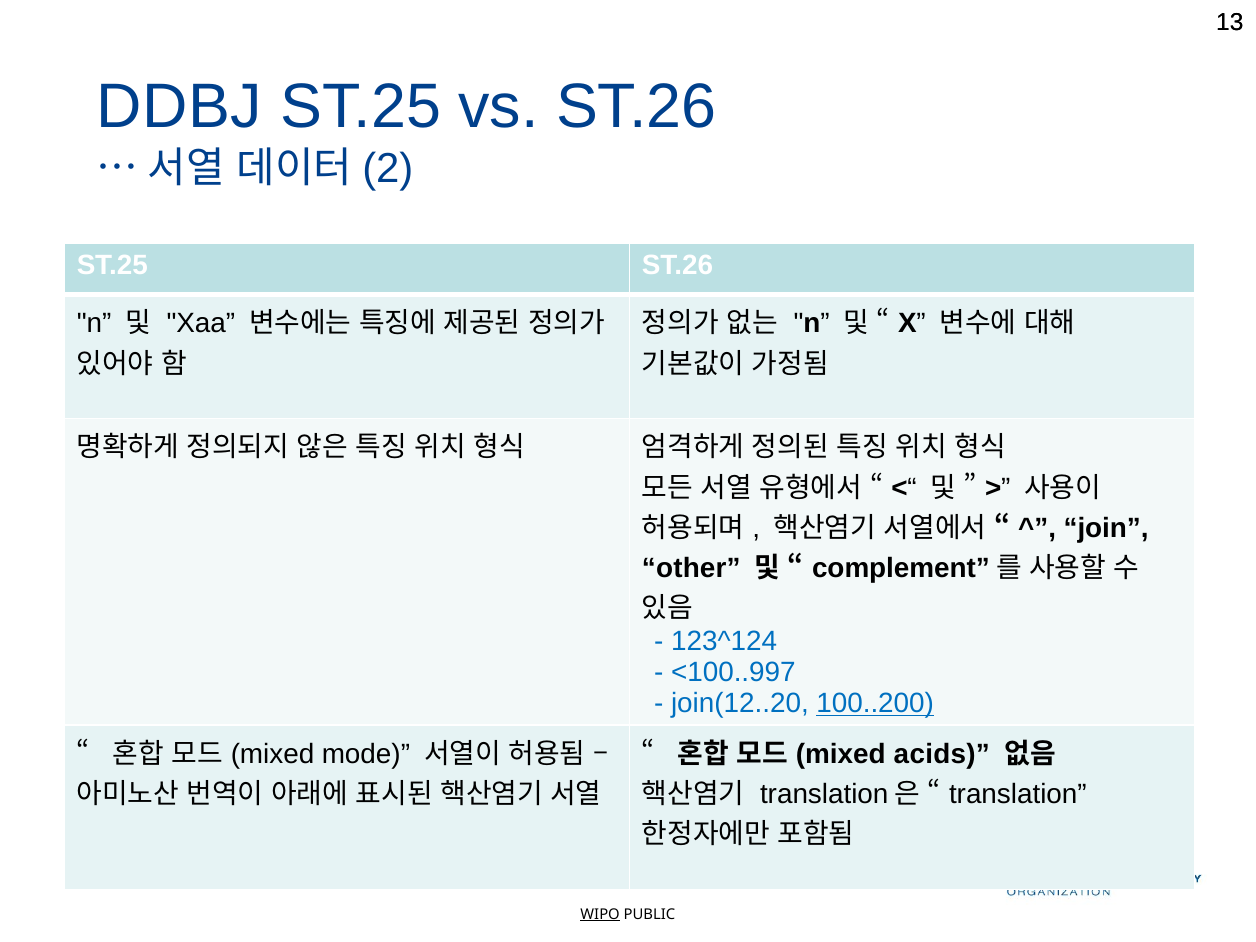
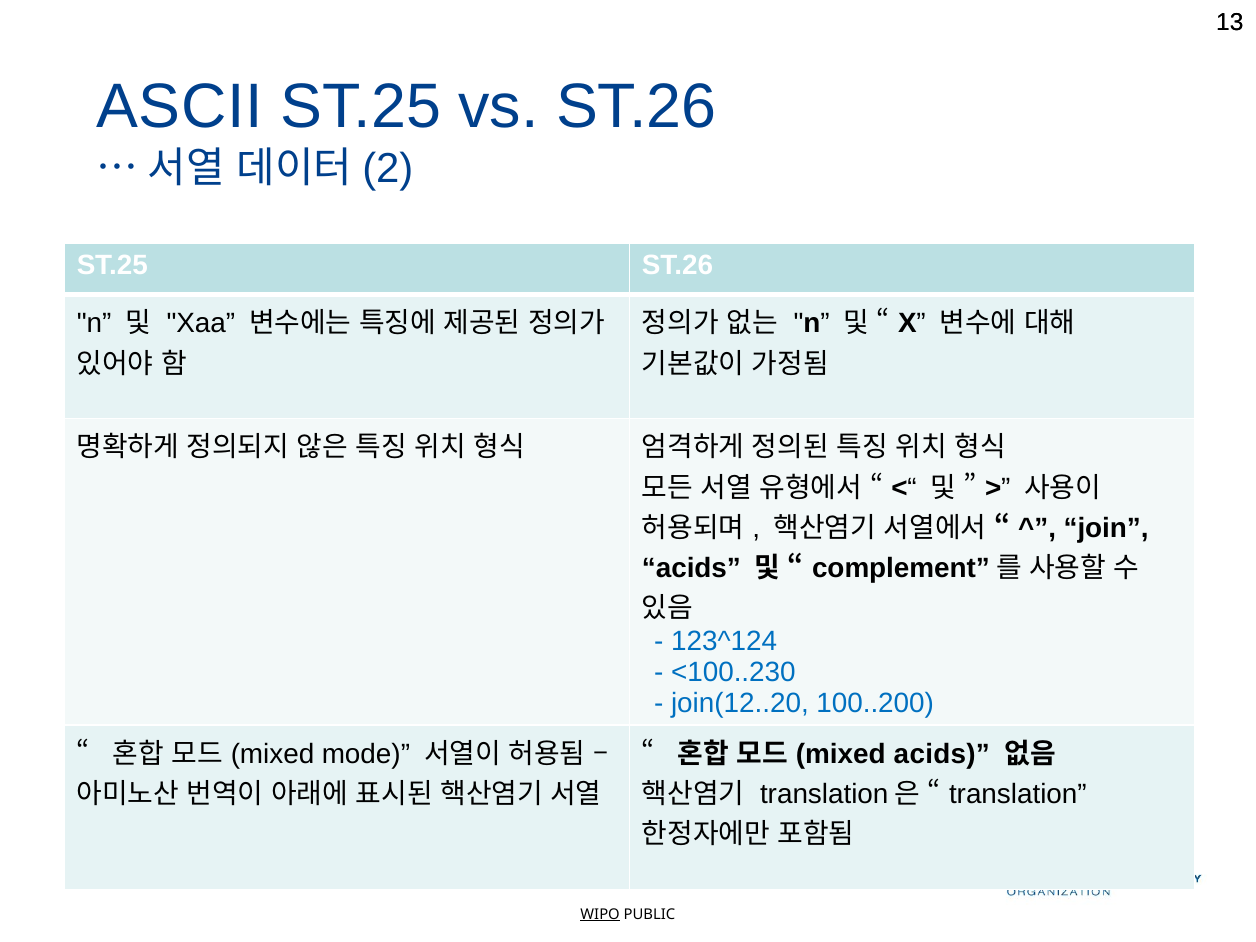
DDBJ: DDBJ -> ASCII
other at (691, 568): other -> acids
<100..997: <100..997 -> <100..230
100..200 underline: present -> none
